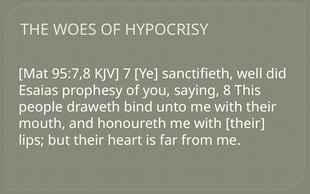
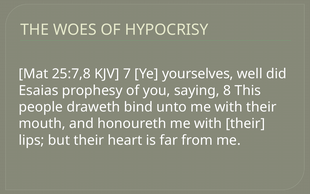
95:7,8: 95:7,8 -> 25:7,8
sanctifieth: sanctifieth -> yourselves
